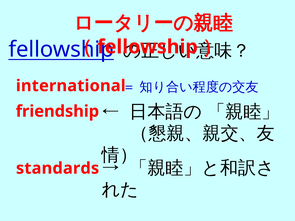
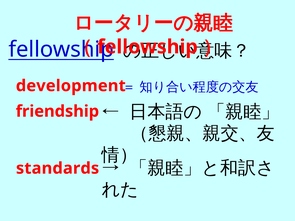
international: international -> development
